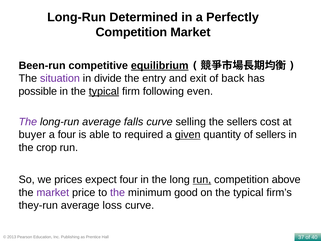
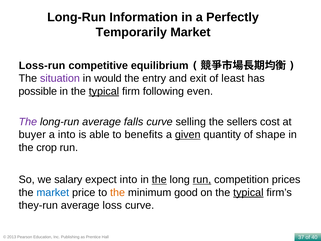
Determined: Determined -> Information
Competition at (131, 32): Competition -> Temporarily
Been-run: Been-run -> Loss-run
equilibrium underline: present -> none
divide: divide -> would
back: back -> least
a four: four -> into
required: required -> benefits
of sellers: sellers -> shape
prices: prices -> salary
expect four: four -> into
the at (159, 179) underline: none -> present
above: above -> prices
market at (53, 192) colour: purple -> blue
the at (118, 192) colour: purple -> orange
typical at (248, 192) underline: none -> present
